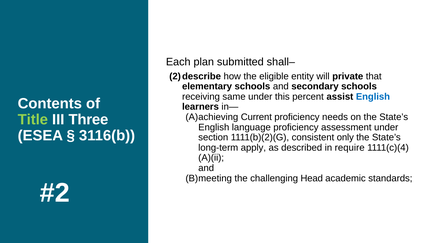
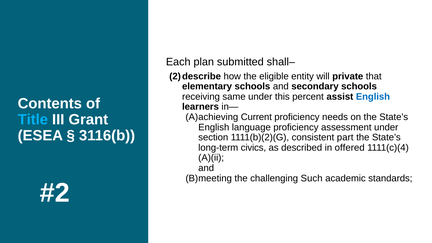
Title colour: light green -> light blue
Three: Three -> Grant
only: only -> part
apply: apply -> civics
require: require -> offered
Head: Head -> Such
